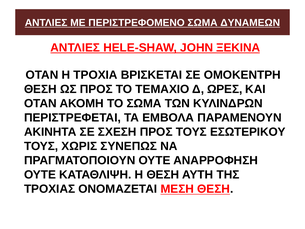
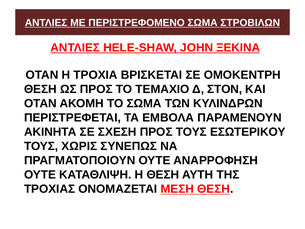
ΔΥΝΑΜΕΩΝ: ΔΥΝΑΜΕΩΝ -> ΣΤΡΟΒΙΛΩΝ
ΩΡΕΣ: ΩΡΕΣ -> ΣΤΟΝ
